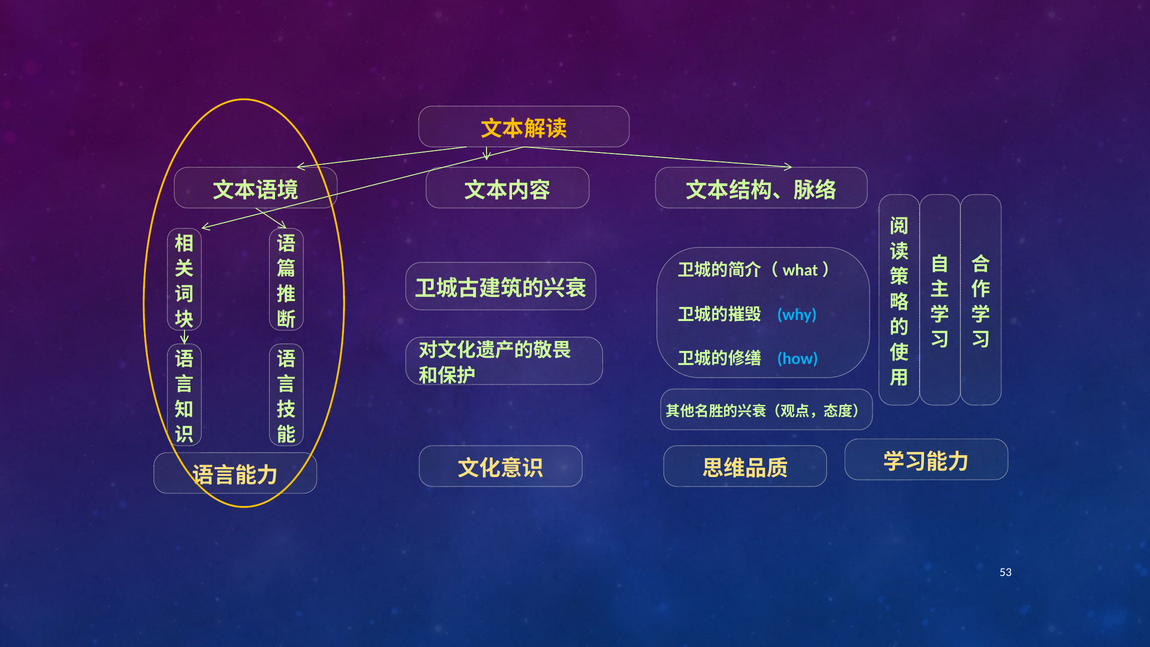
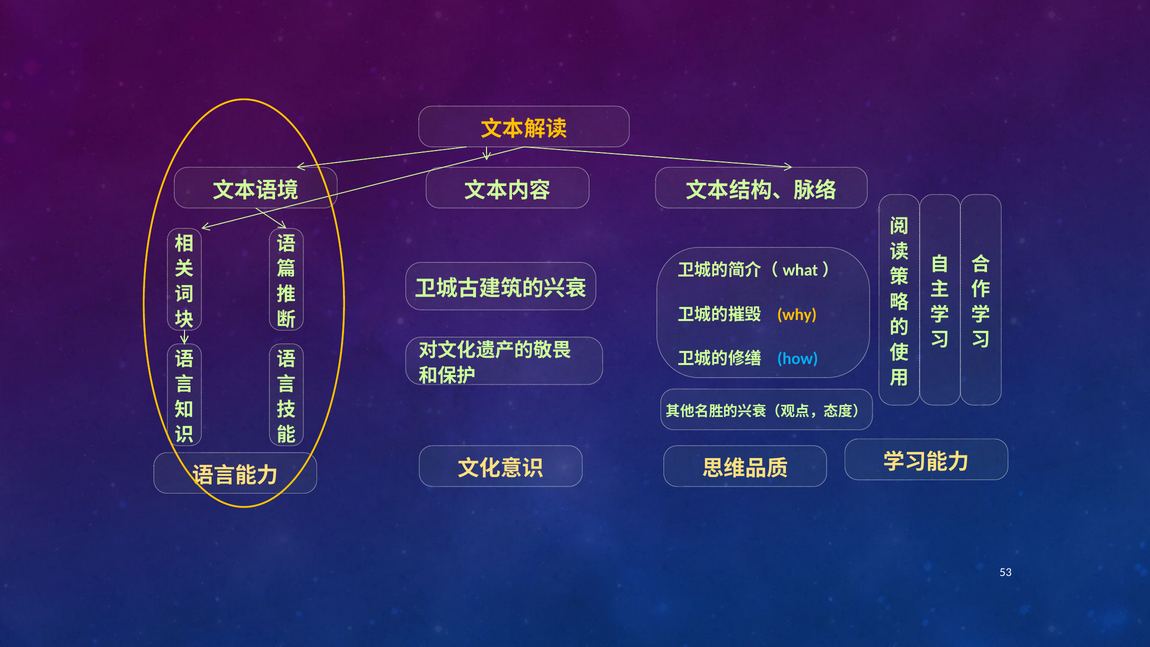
why colour: light blue -> yellow
